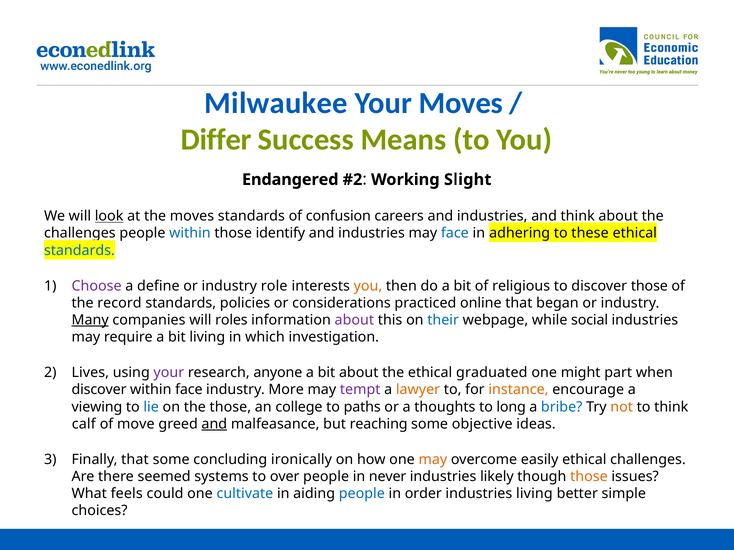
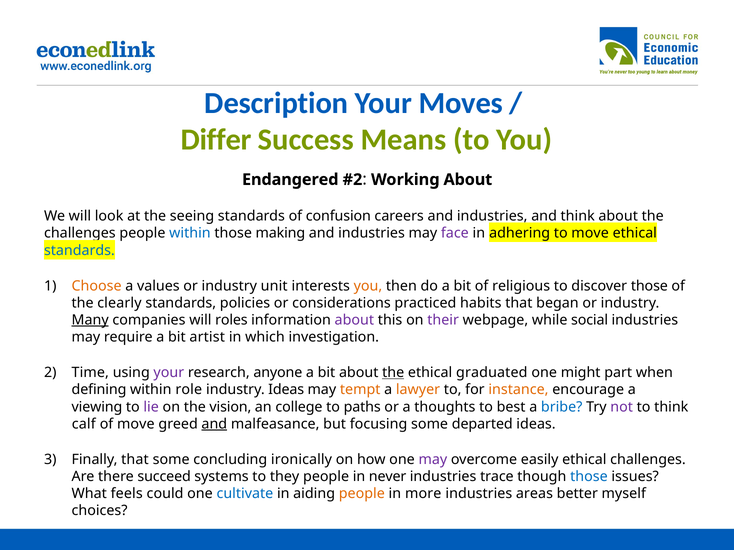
Milwaukee: Milwaukee -> Description
Working Slight: Slight -> About
look underline: present -> none
the moves: moves -> seeing
identify: identify -> making
face at (455, 233) colour: blue -> purple
to these: these -> move
Choose colour: purple -> orange
define: define -> values
role: role -> unit
record: record -> clearly
online: online -> habits
their colour: blue -> purple
bit living: living -> artist
Lives: Lives -> Time
the at (393, 373) underline: none -> present
discover at (99, 390): discover -> defining
within face: face -> role
industry More: More -> Ideas
tempt colour: purple -> orange
lie colour: blue -> purple
the those: those -> vision
long: long -> best
not colour: orange -> purple
reaching: reaching -> focusing
objective: objective -> departed
may at (433, 460) colour: orange -> purple
seemed: seemed -> succeed
over: over -> they
likely: likely -> trace
those at (589, 477) colour: orange -> blue
people at (362, 494) colour: blue -> orange
order: order -> more
industries living: living -> areas
simple: simple -> myself
